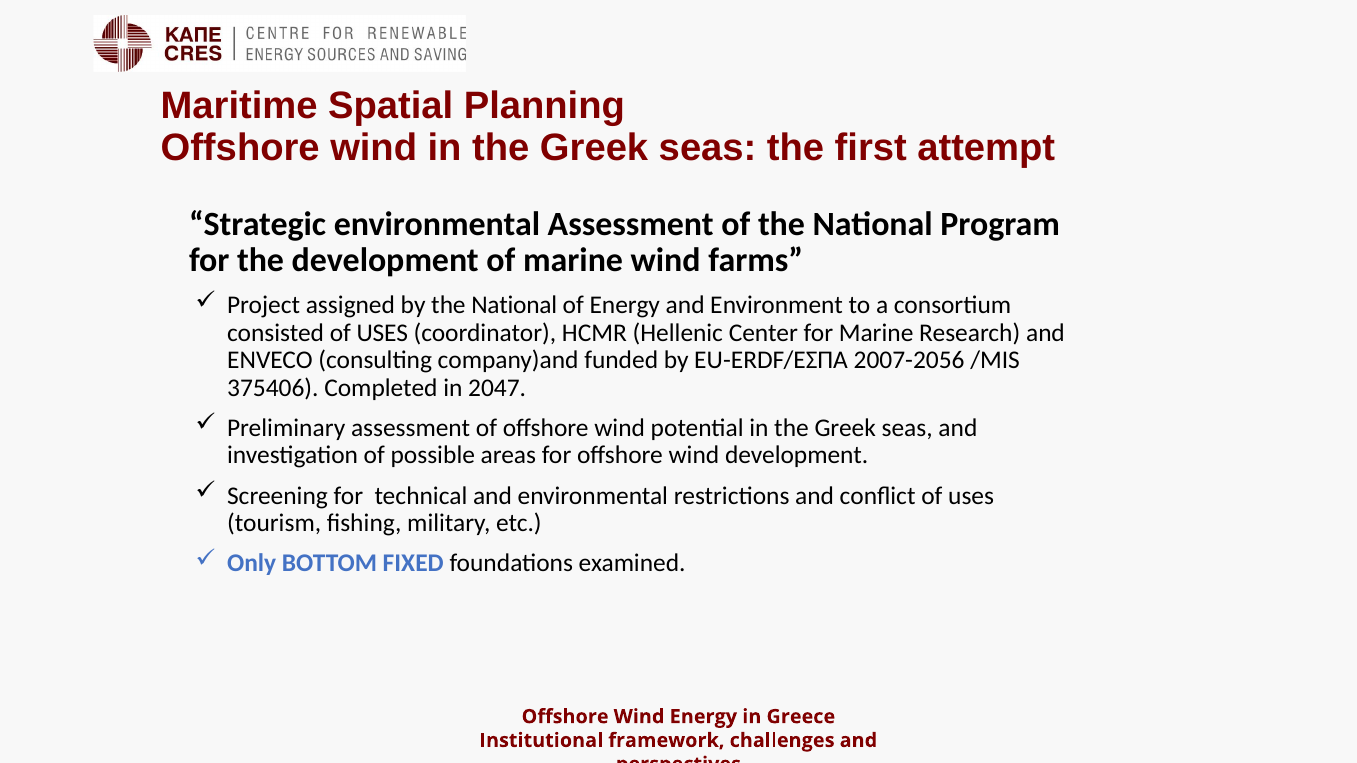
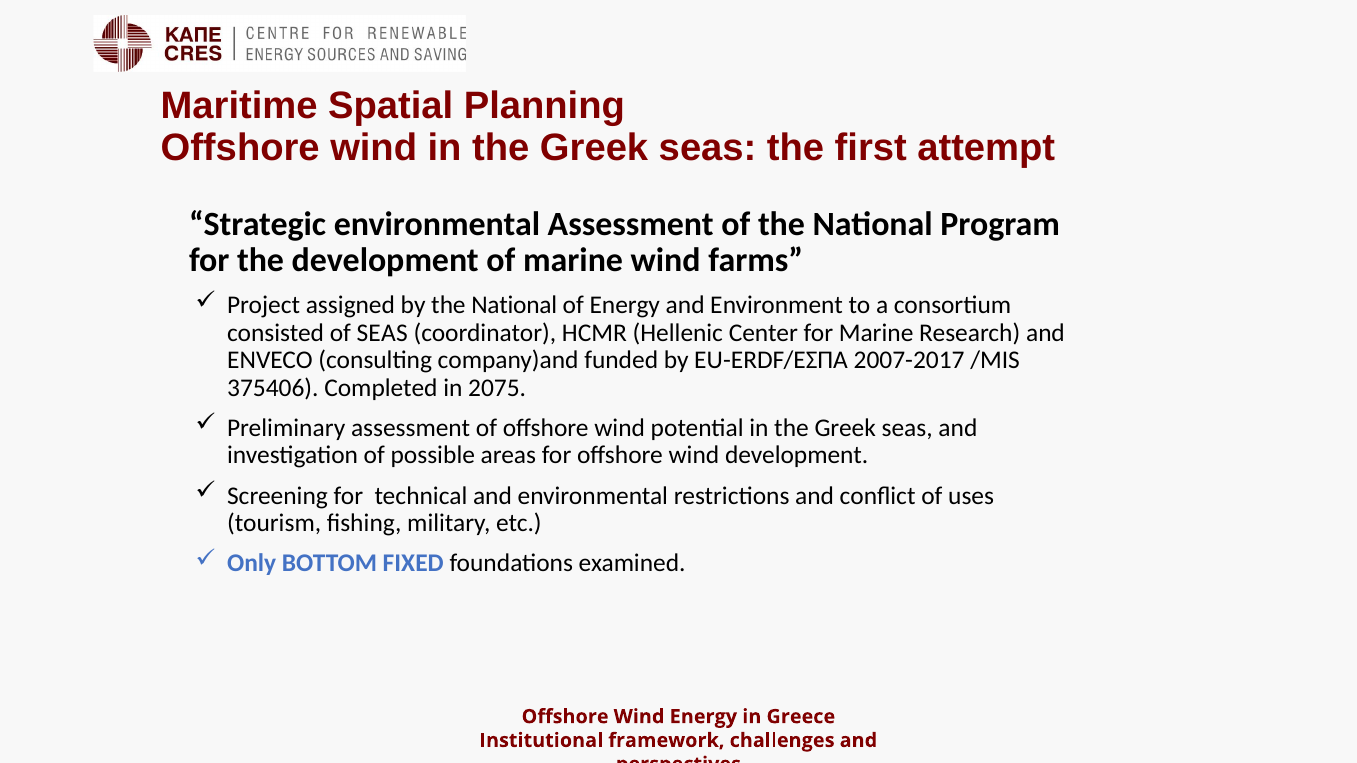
consisted of USES: USES -> SEAS
2007-2056: 2007-2056 -> 2007-2017
2047: 2047 -> 2075
